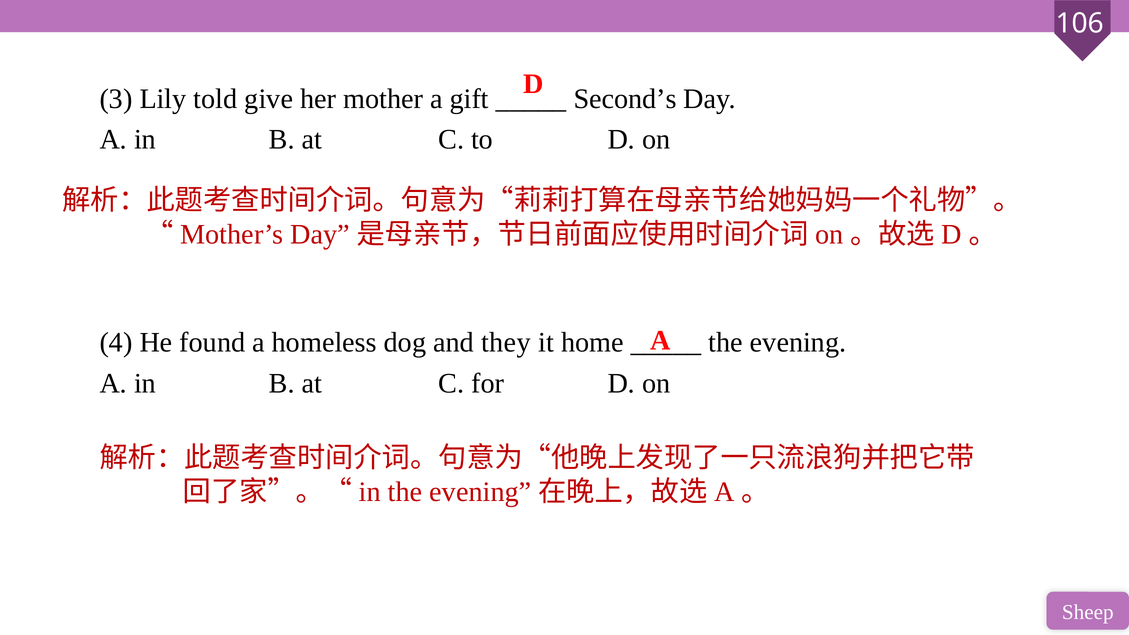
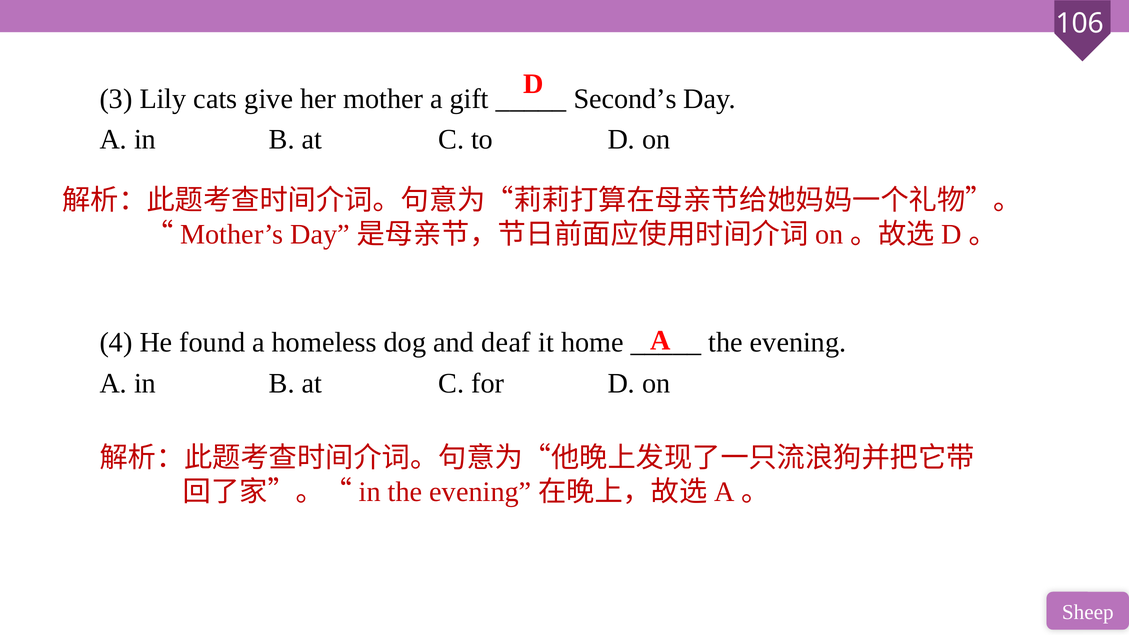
told: told -> cats
they: they -> deaf
